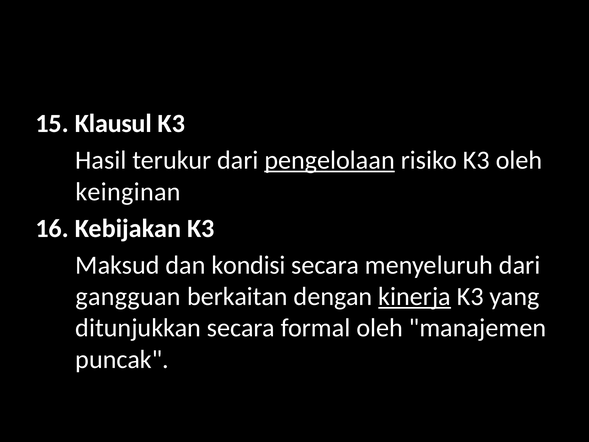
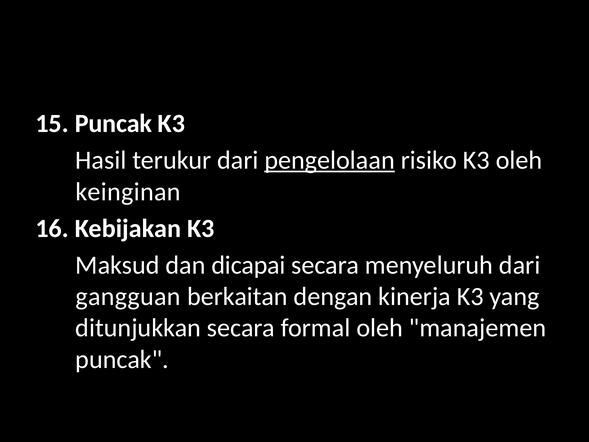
15 Klausul: Klausul -> Puncak
kondisi: kondisi -> dicapai
kinerja underline: present -> none
